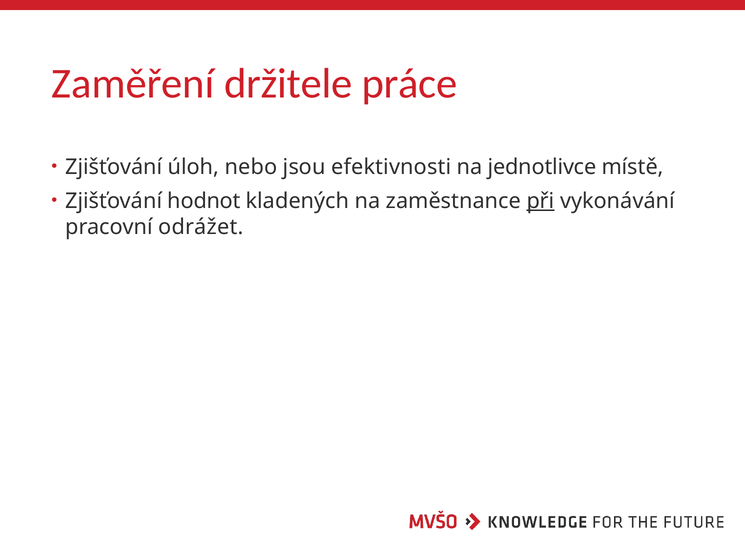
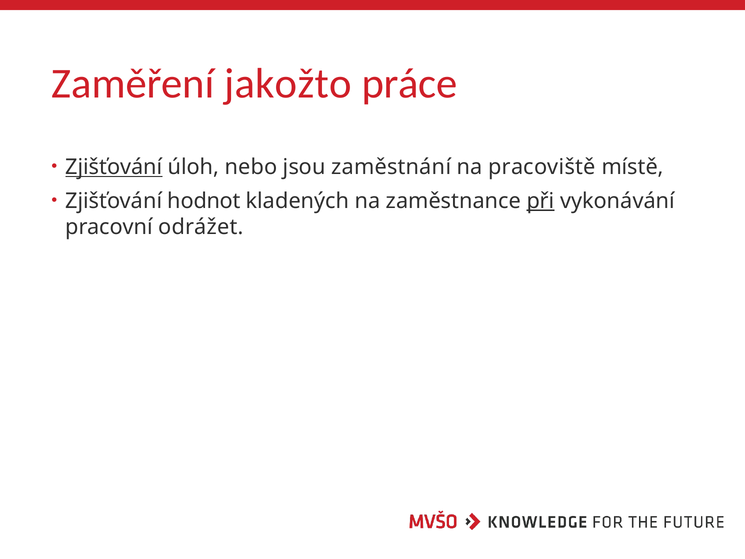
držitele: držitele -> jakožto
Zjišťování at (114, 167) underline: none -> present
efektivnosti: efektivnosti -> zaměstnání
jednotlivce: jednotlivce -> pracoviště
